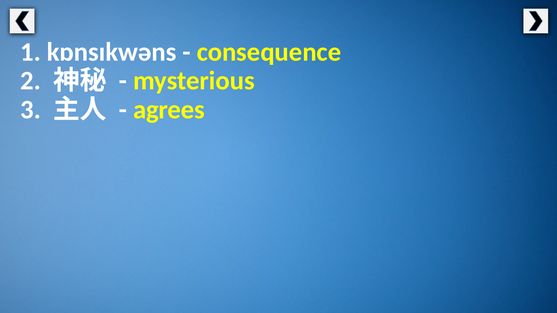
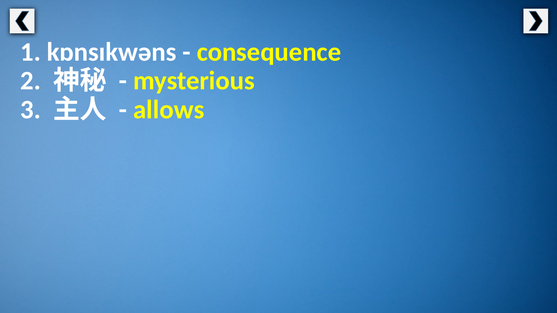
agrees: agrees -> allows
